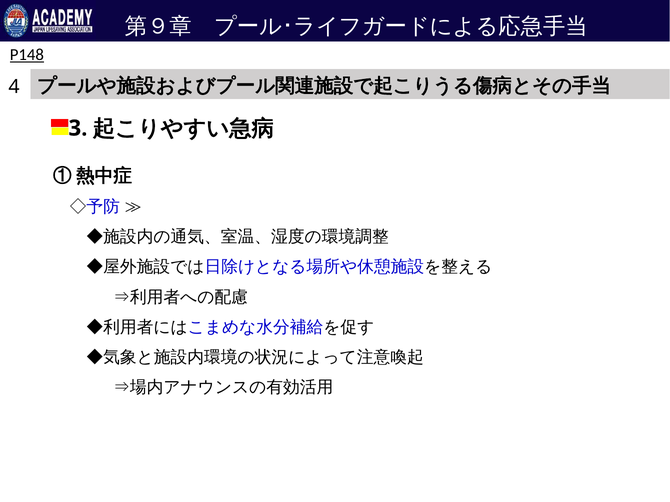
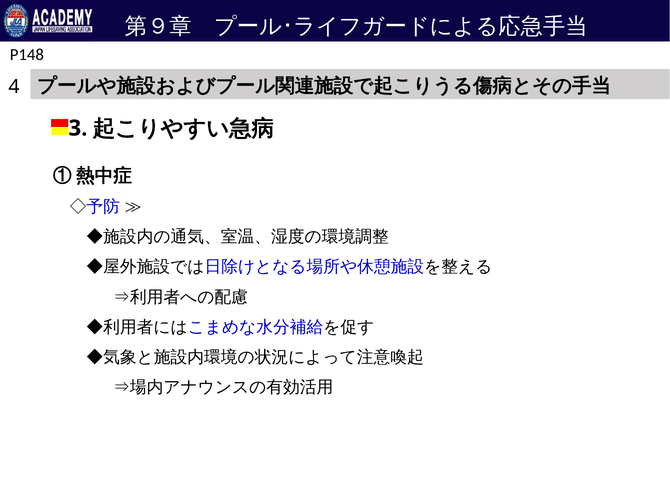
P148 underline: present -> none
